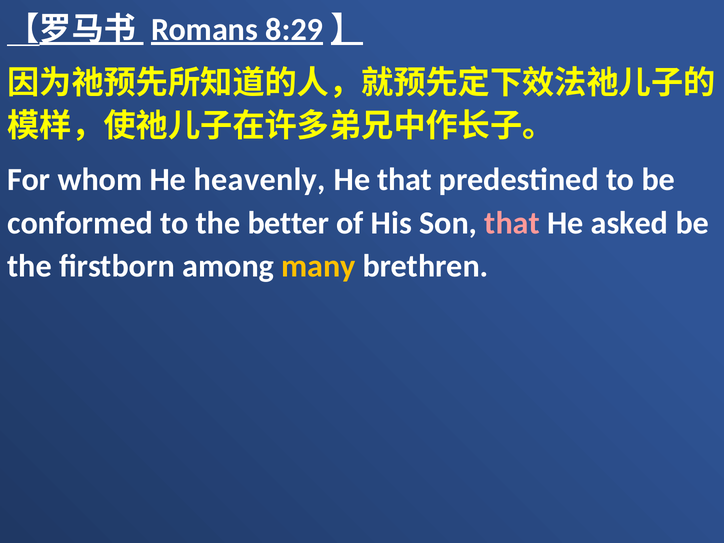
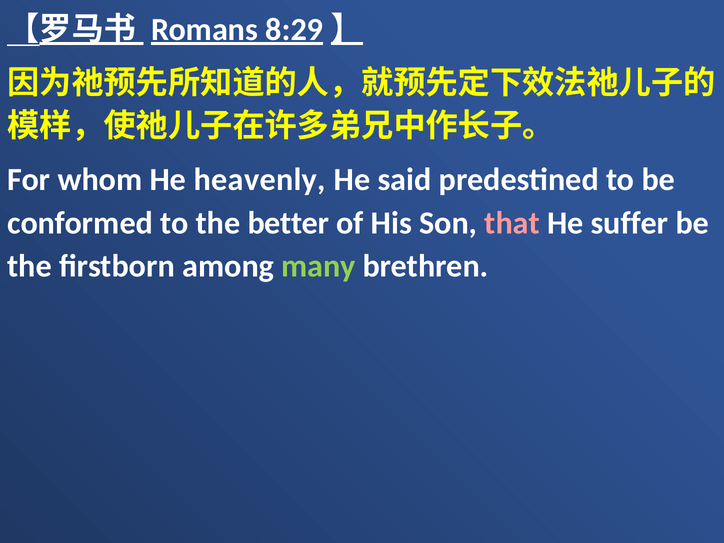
He that: that -> said
asked: asked -> suffer
many colour: yellow -> light green
